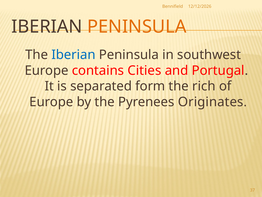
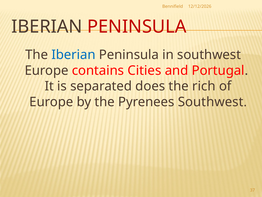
PENINSULA at (137, 27) colour: orange -> red
form: form -> does
Pyrenees Originates: Originates -> Southwest
